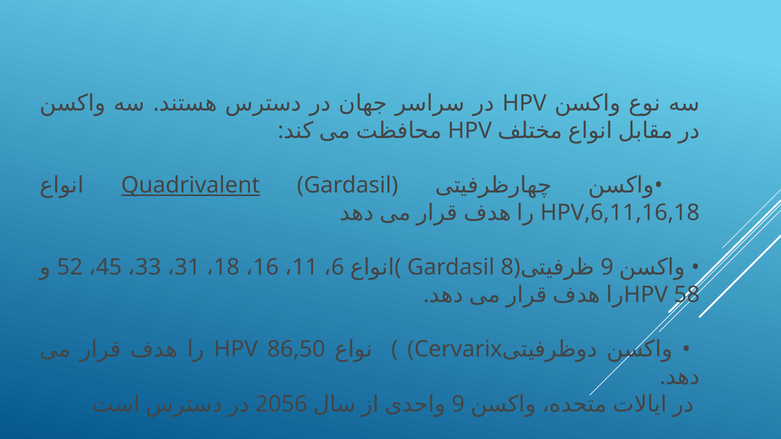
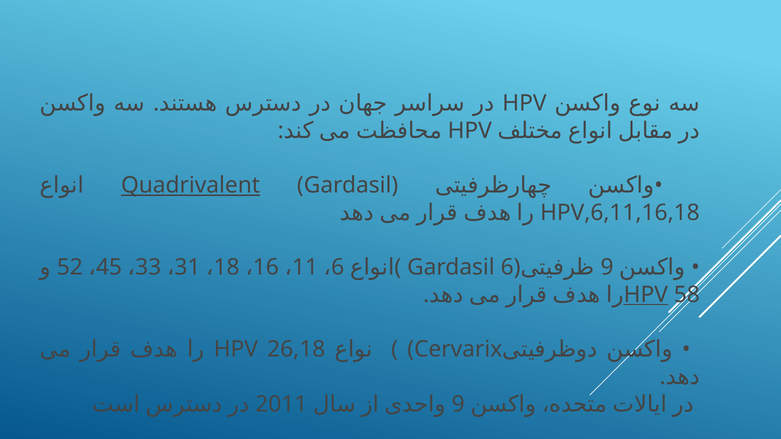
Gardasil 8: 8 -> 6
HPV at (646, 295) underline: none -> present
86,50: 86,50 -> 26,18
2056: 2056 -> 2011
